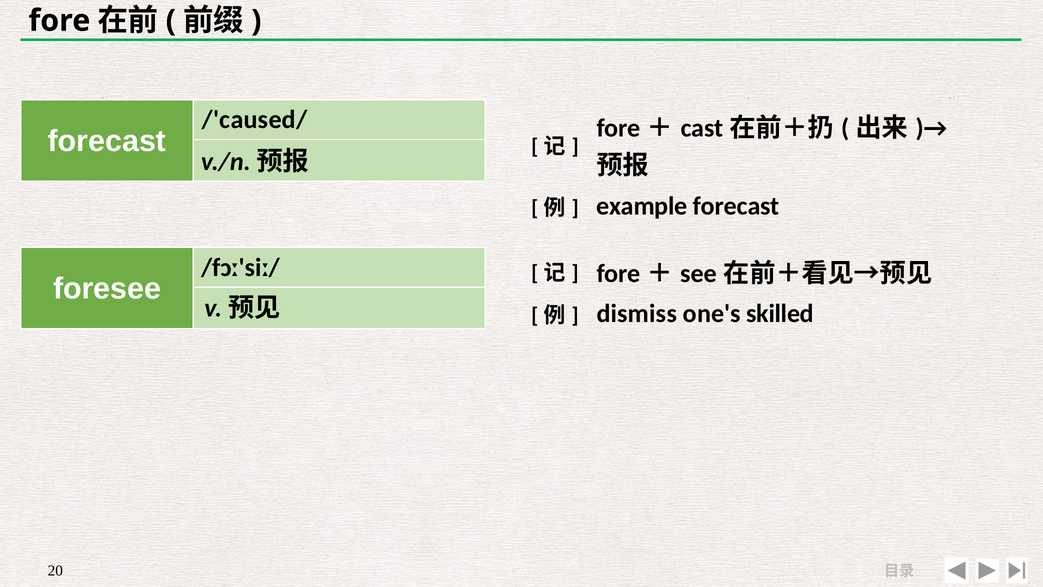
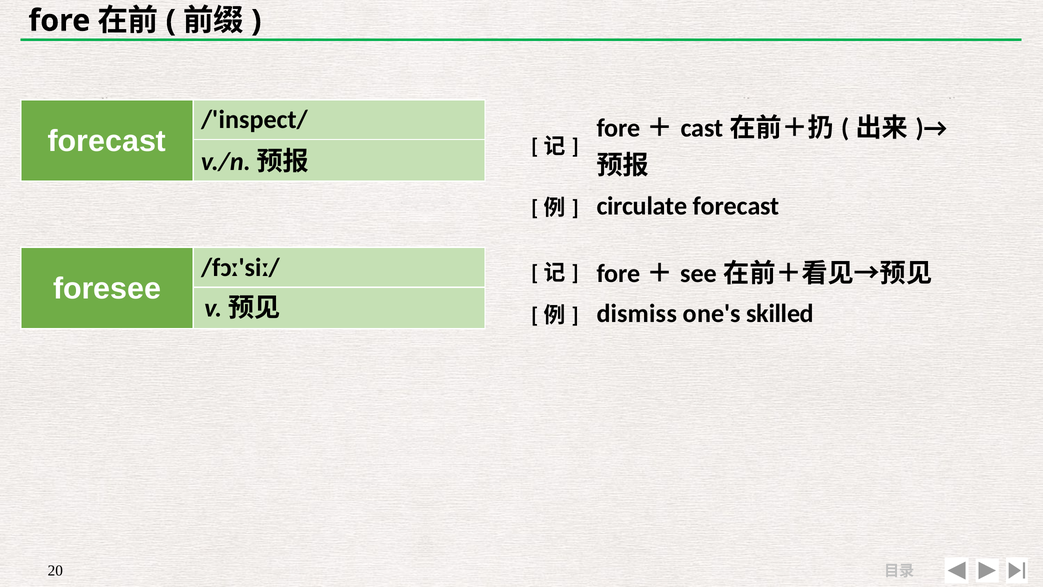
/'caused/: /'caused/ -> /'inspect/
example: example -> circulate
